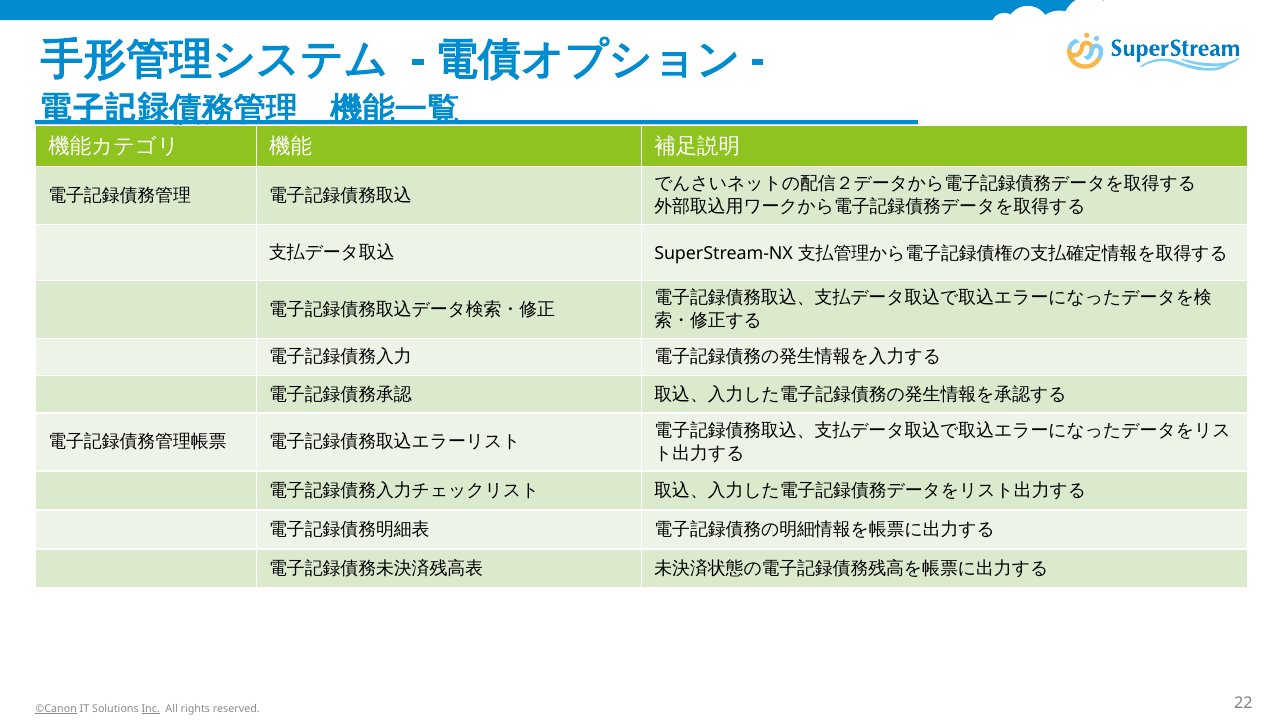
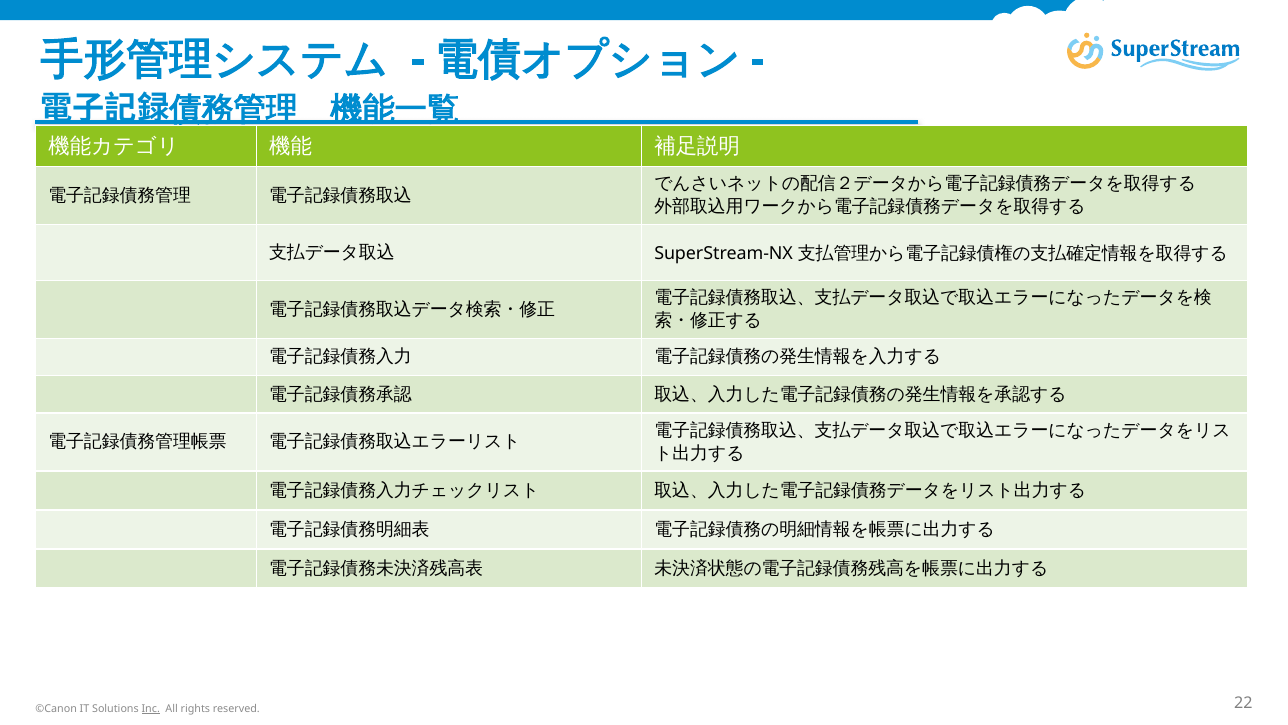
©Canon underline: present -> none
